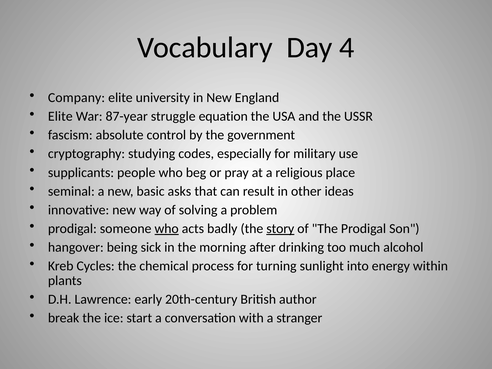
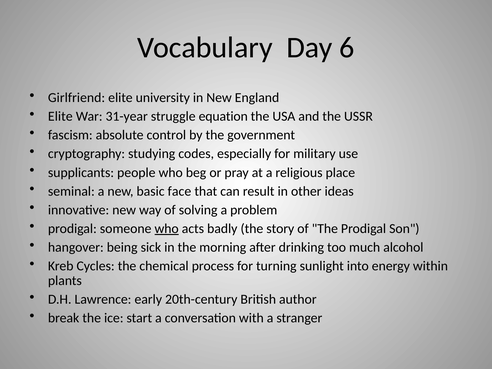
4: 4 -> 6
Company: Company -> Girlfriend
87-year: 87-year -> 31-year
asks: asks -> face
story underline: present -> none
